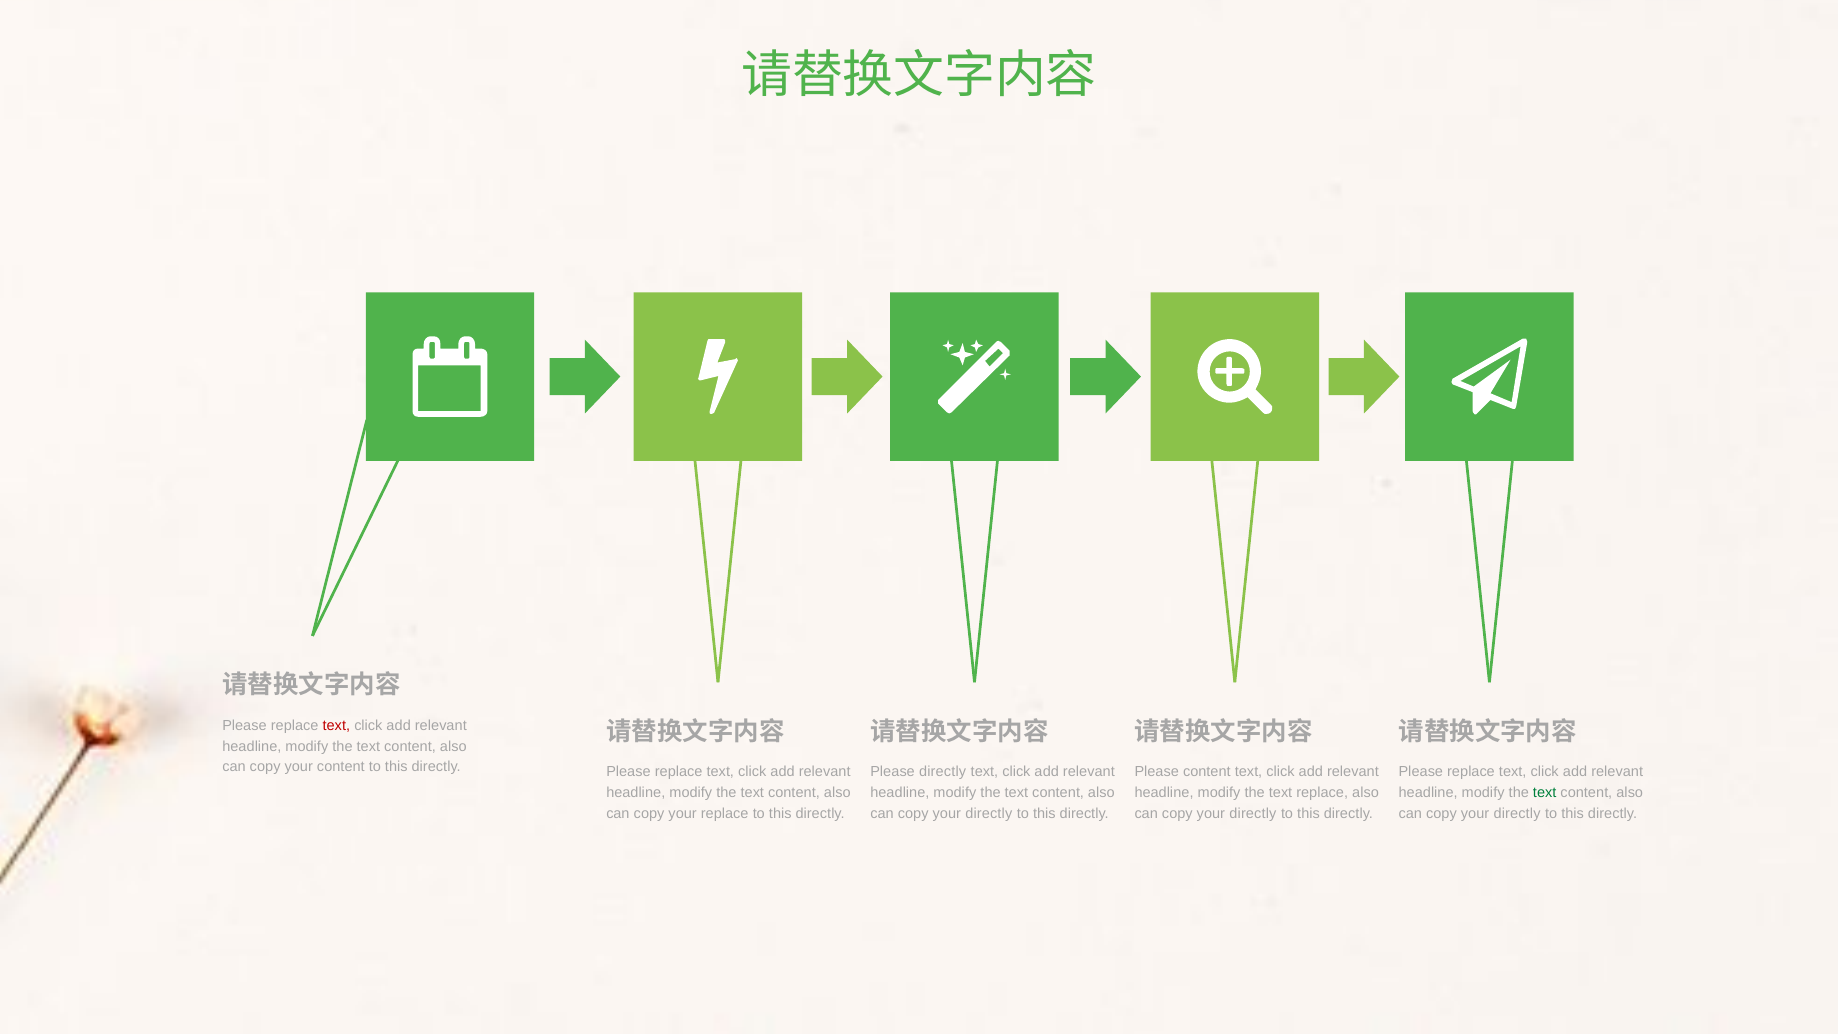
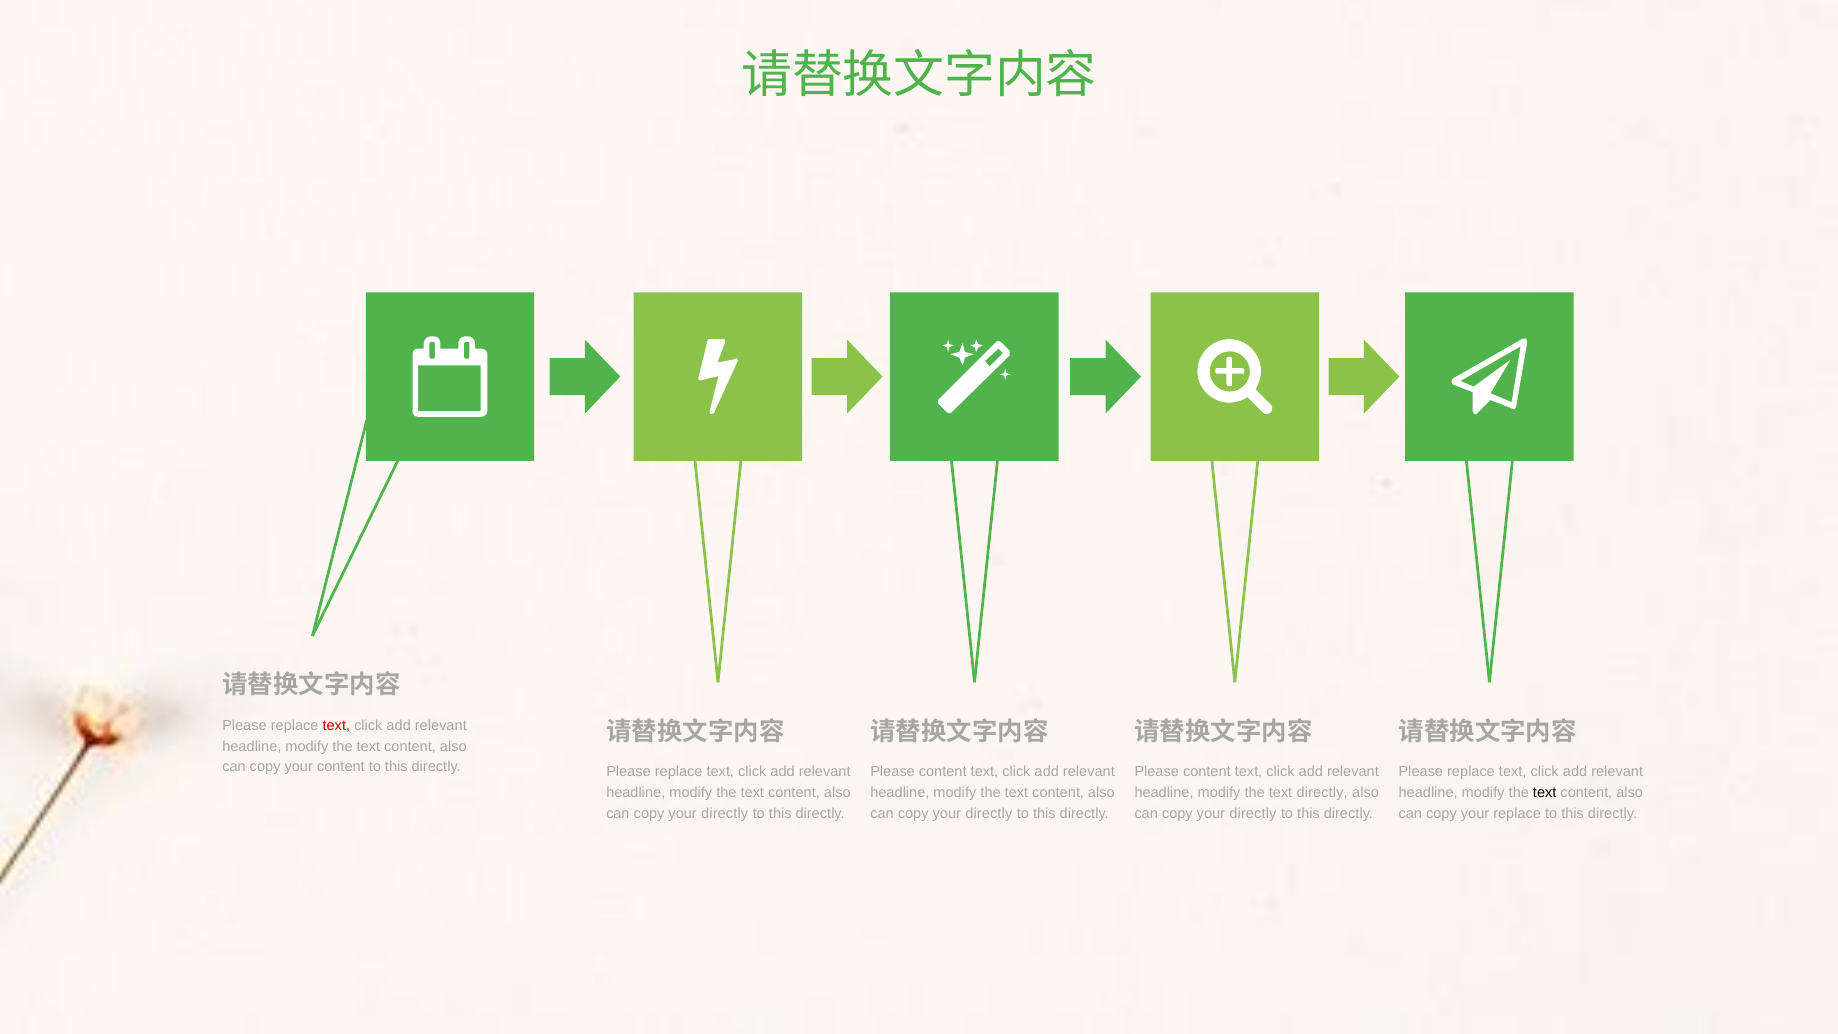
directly at (943, 772): directly -> content
text replace: replace -> directly
text at (1545, 793) colour: green -> black
replace at (725, 813): replace -> directly
directly at (1517, 813): directly -> replace
